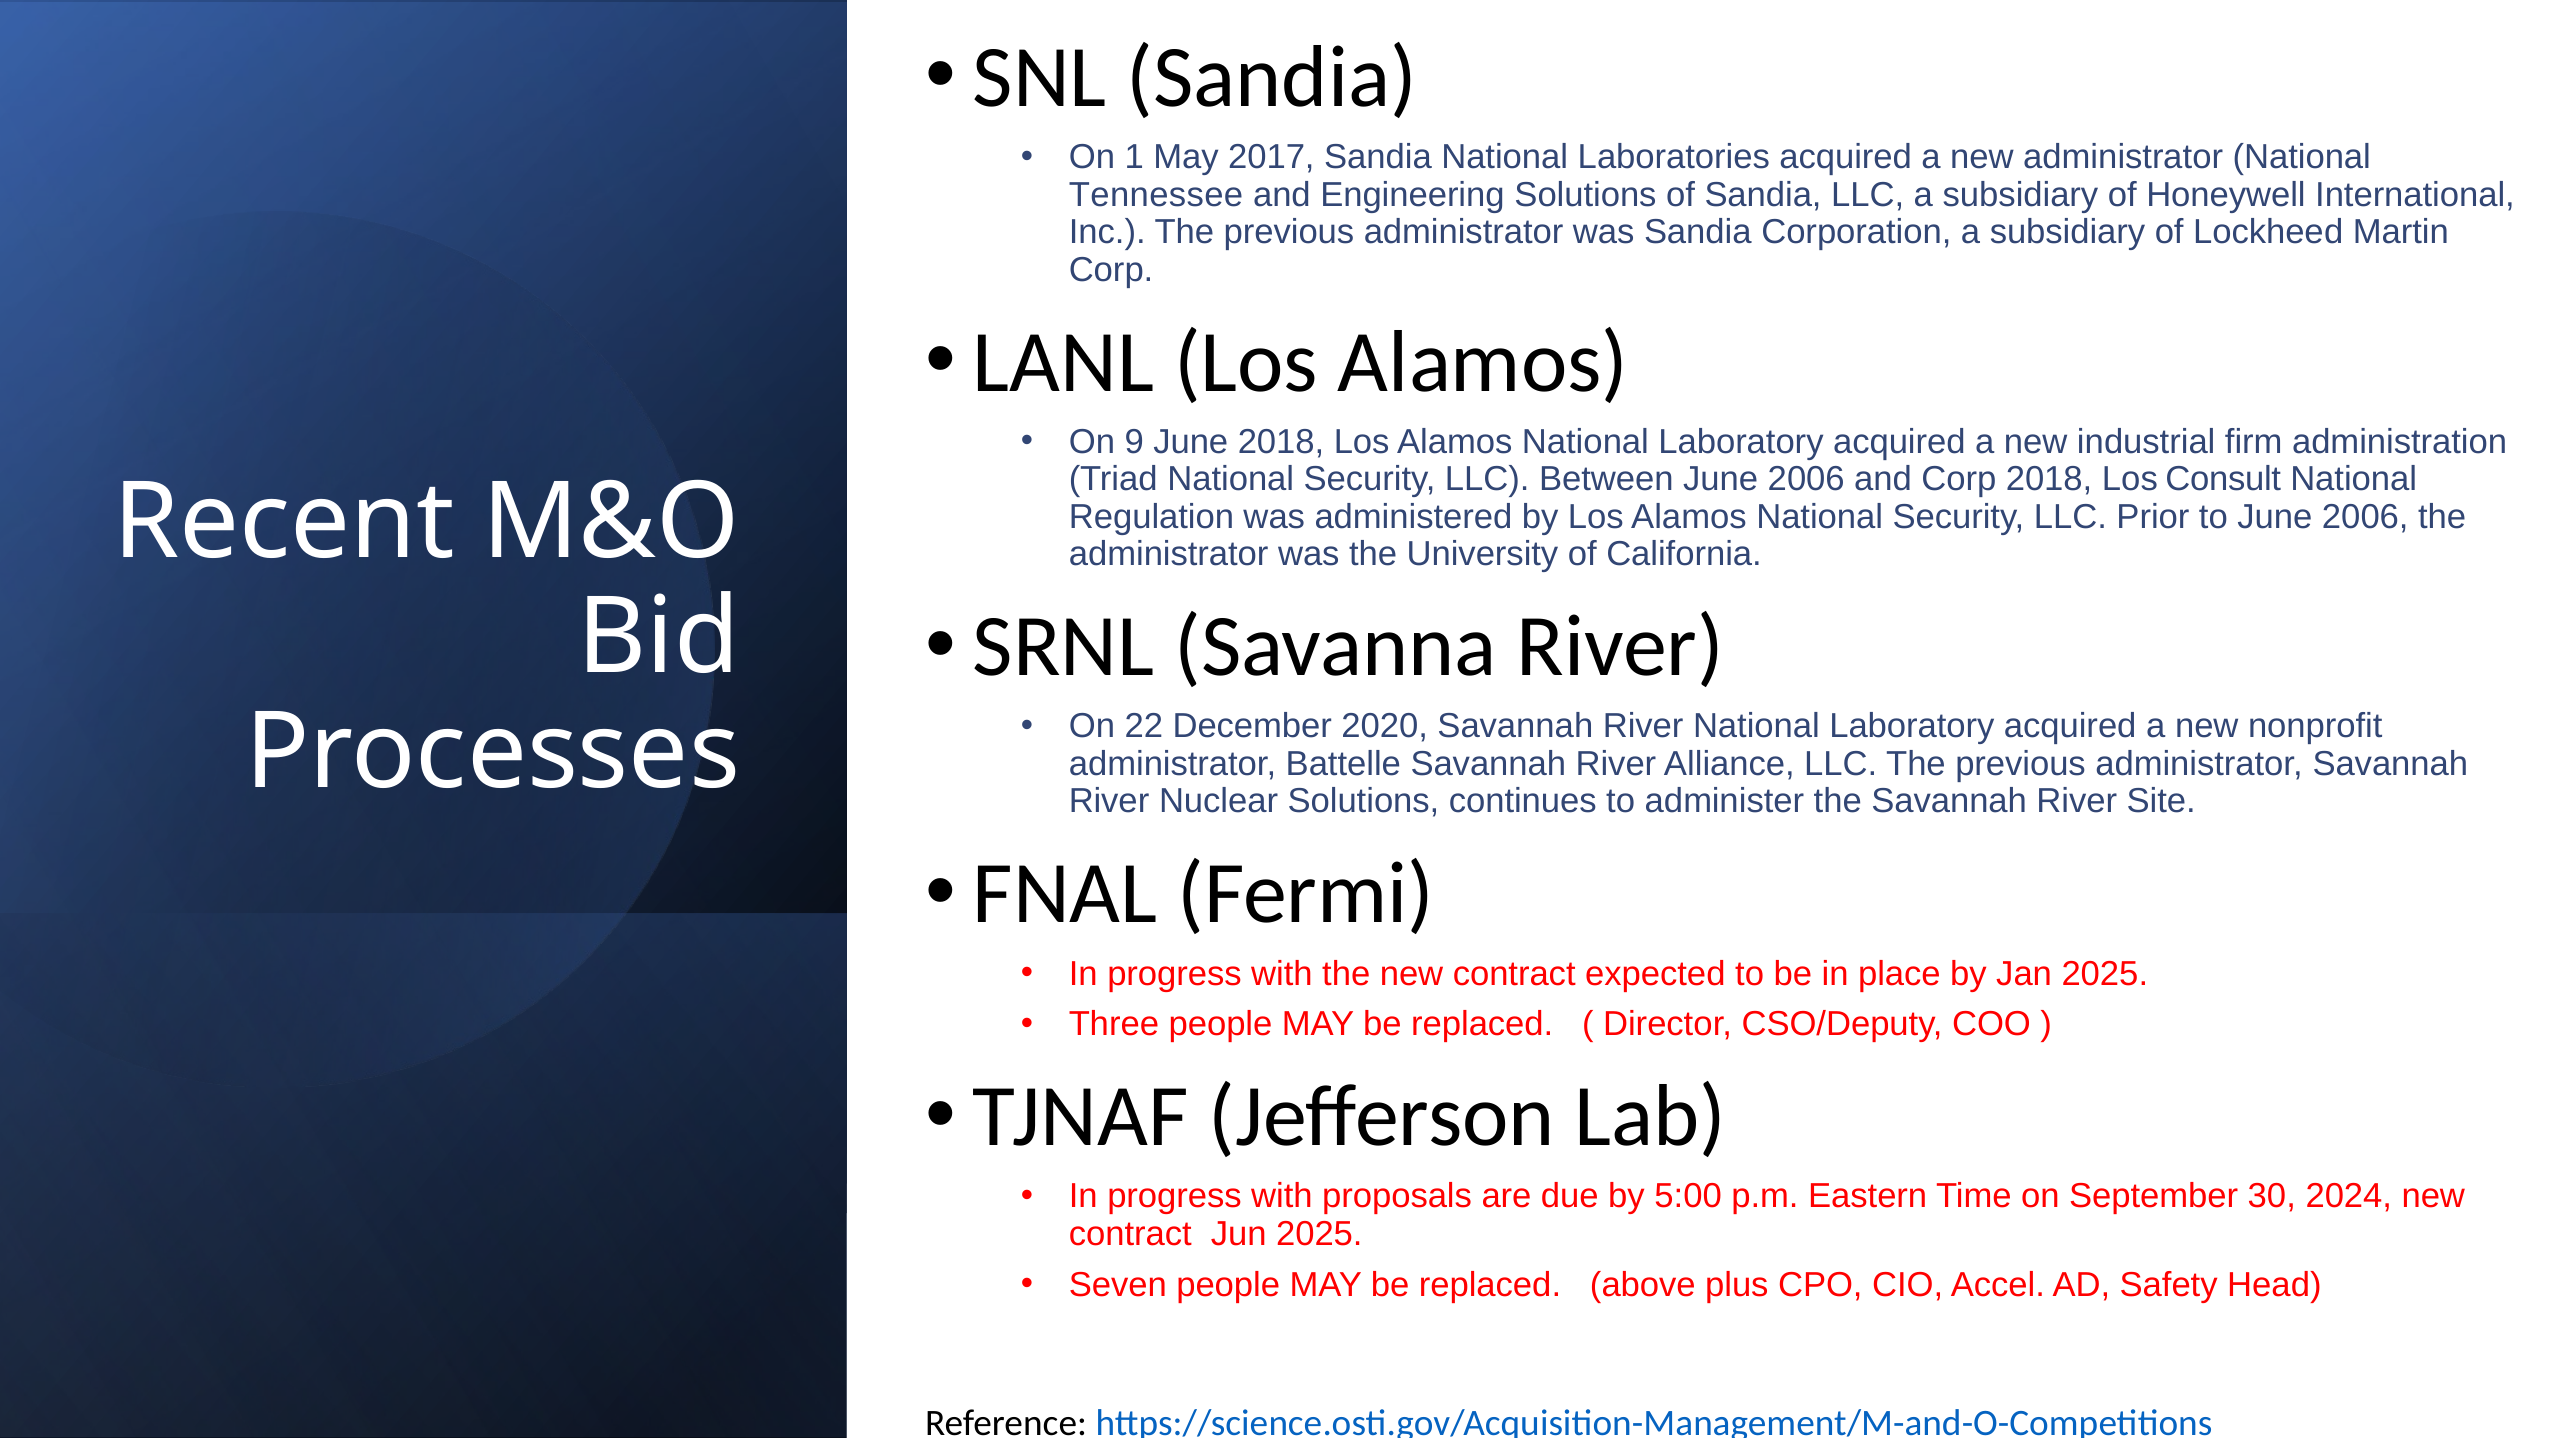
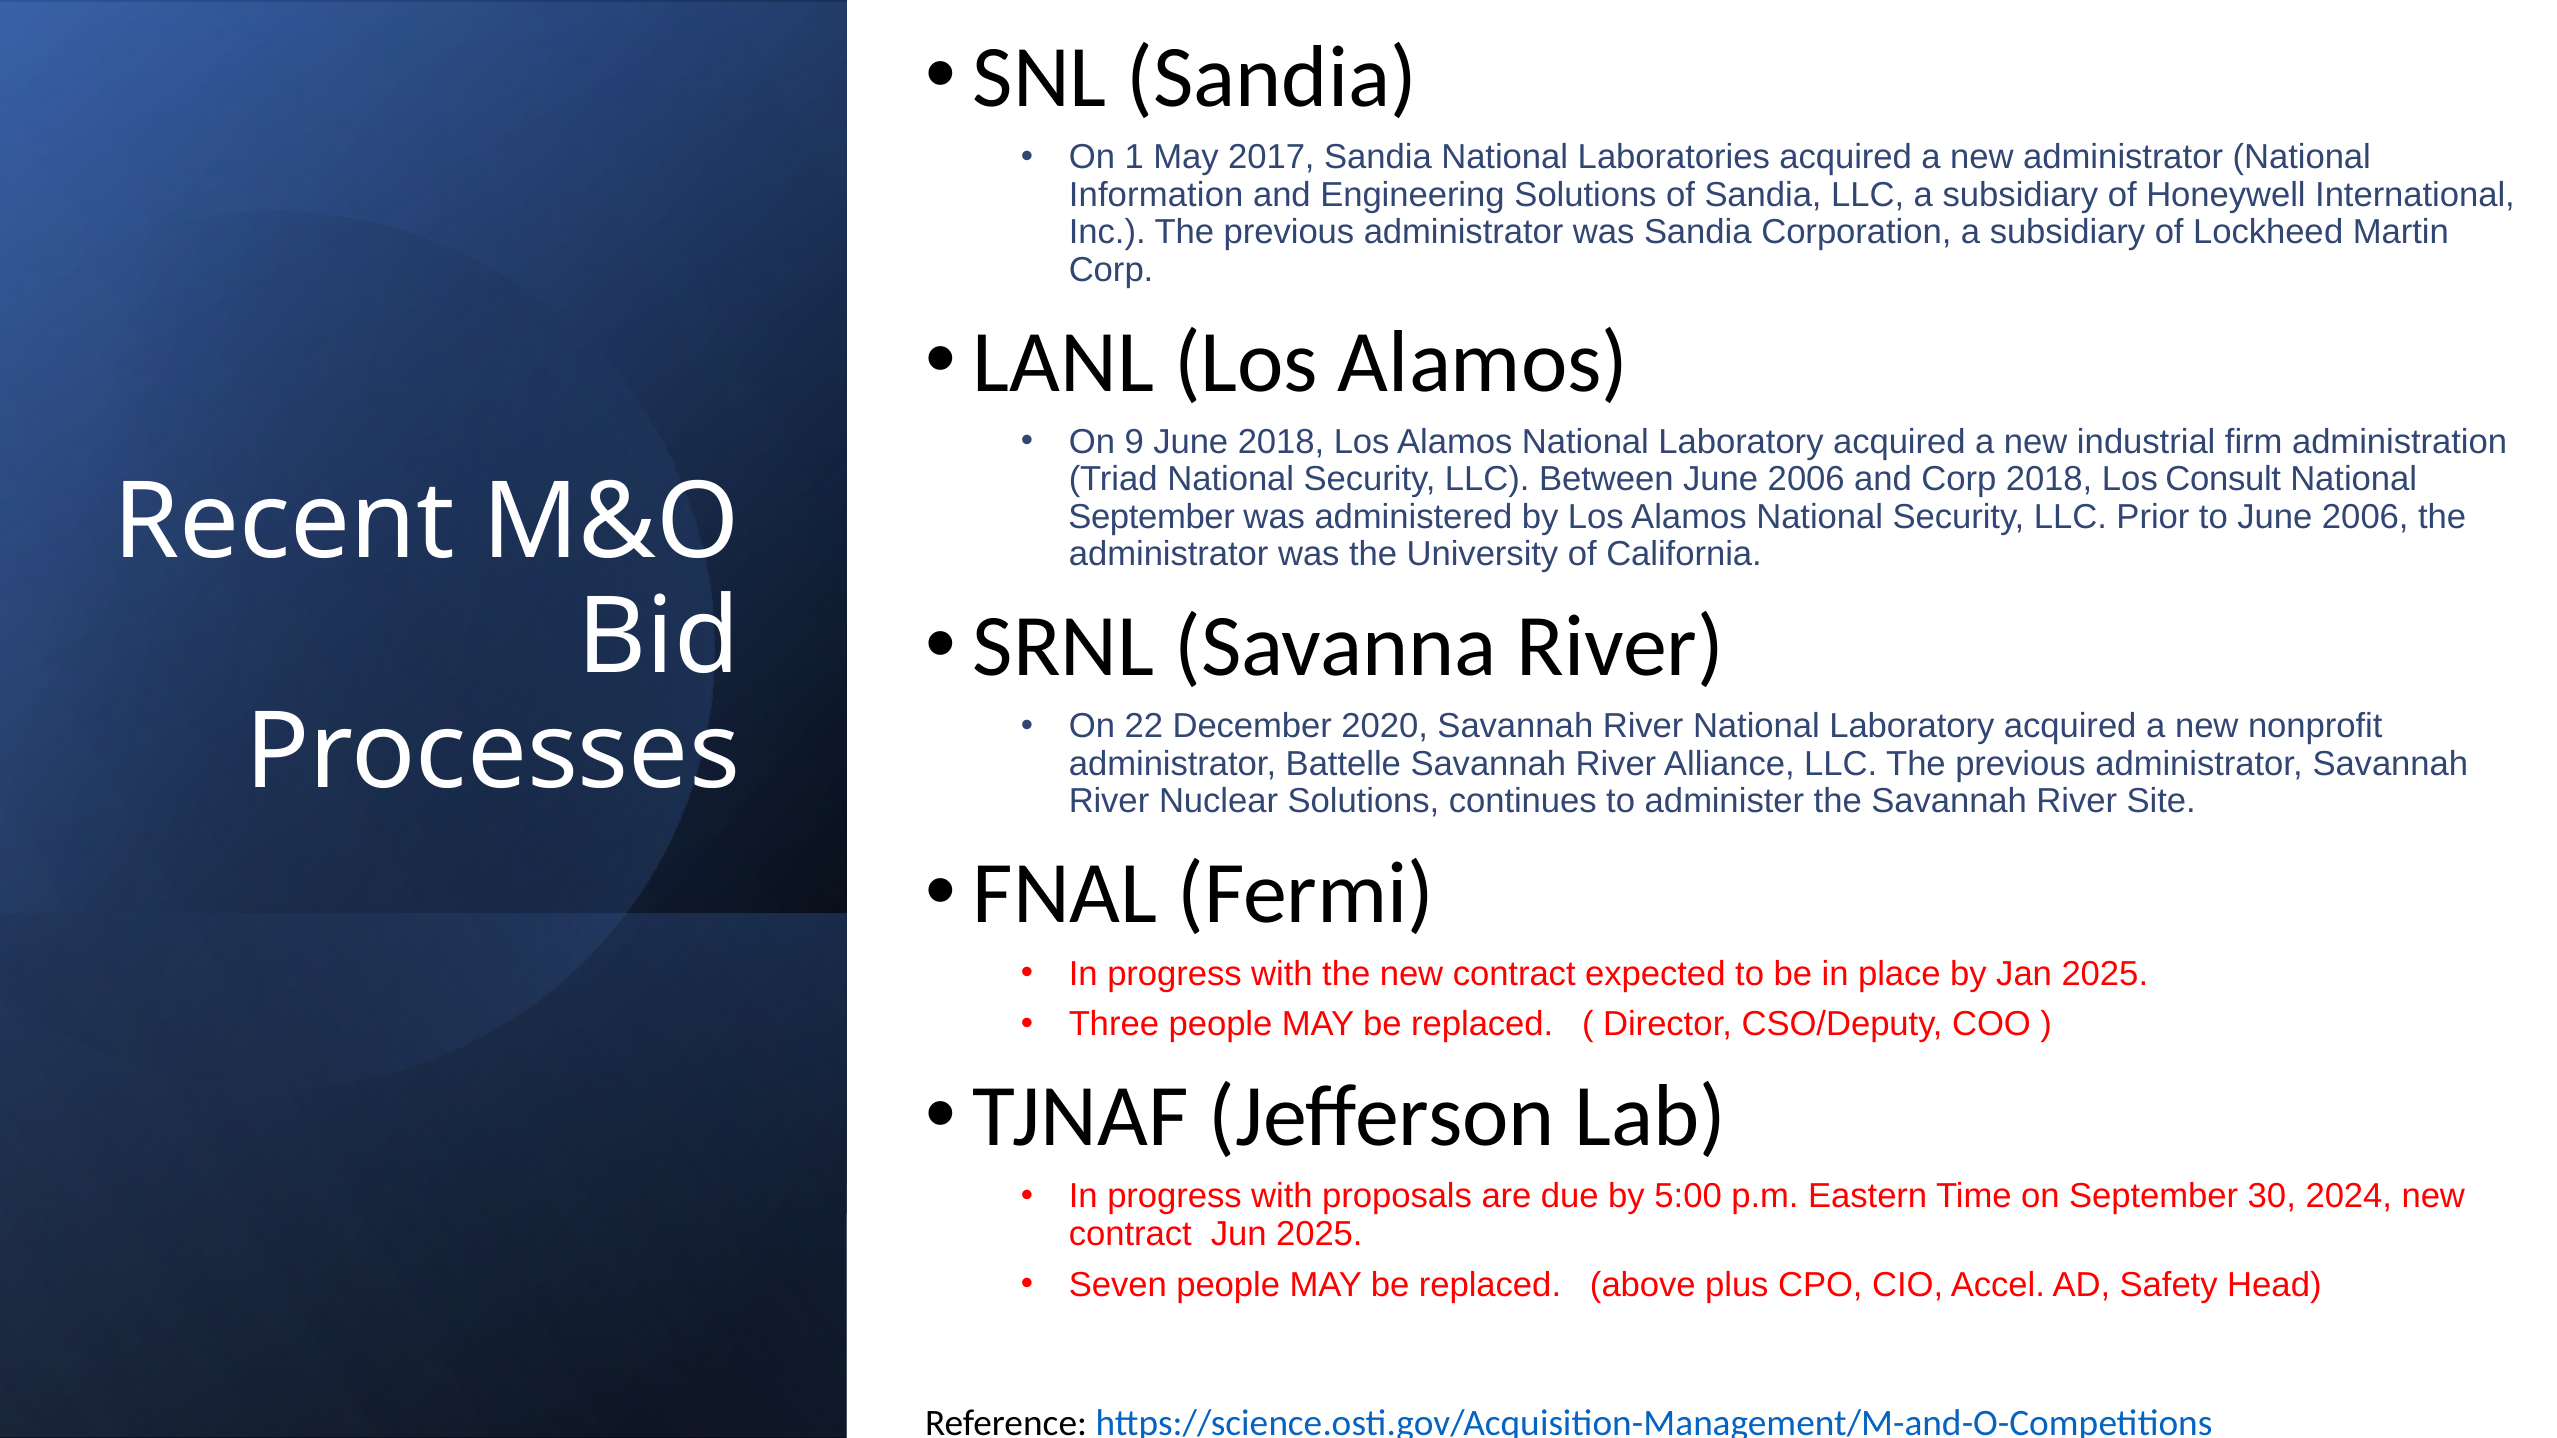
Tennessee: Tennessee -> Information
Regulation at (1151, 517): Regulation -> September
